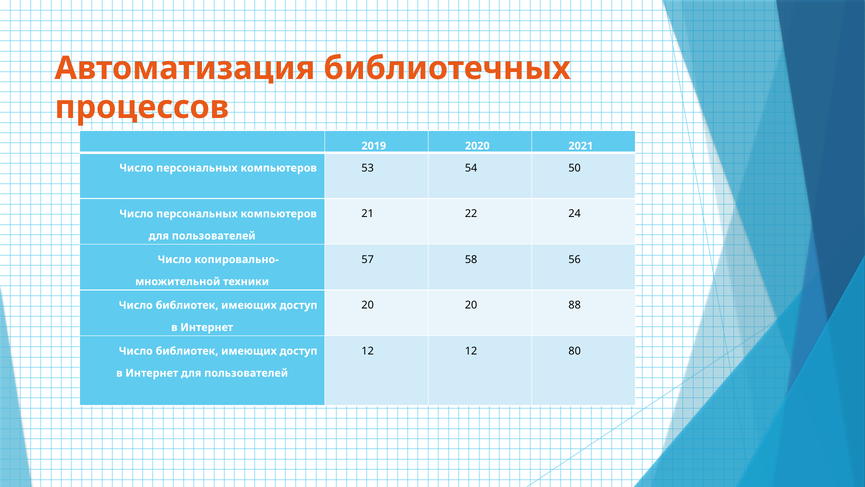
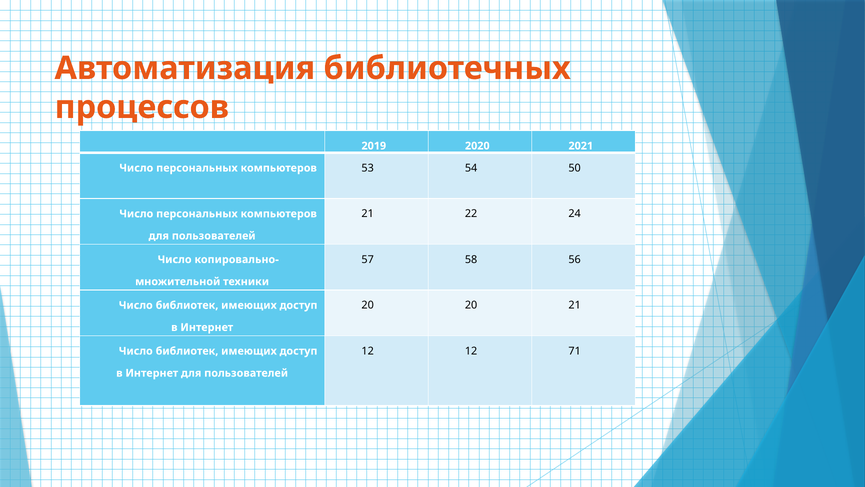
20 88: 88 -> 21
80: 80 -> 71
